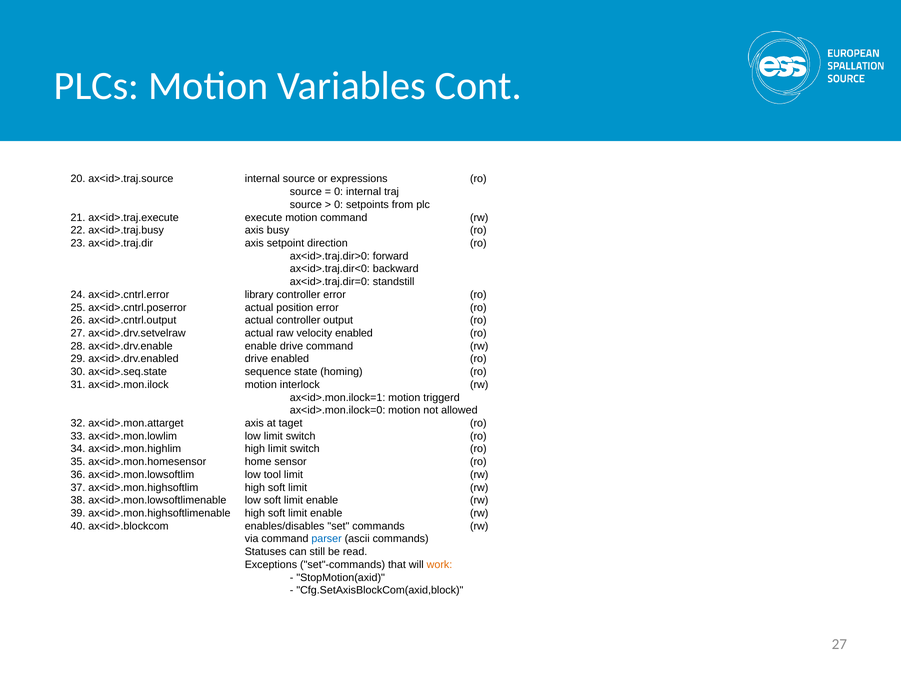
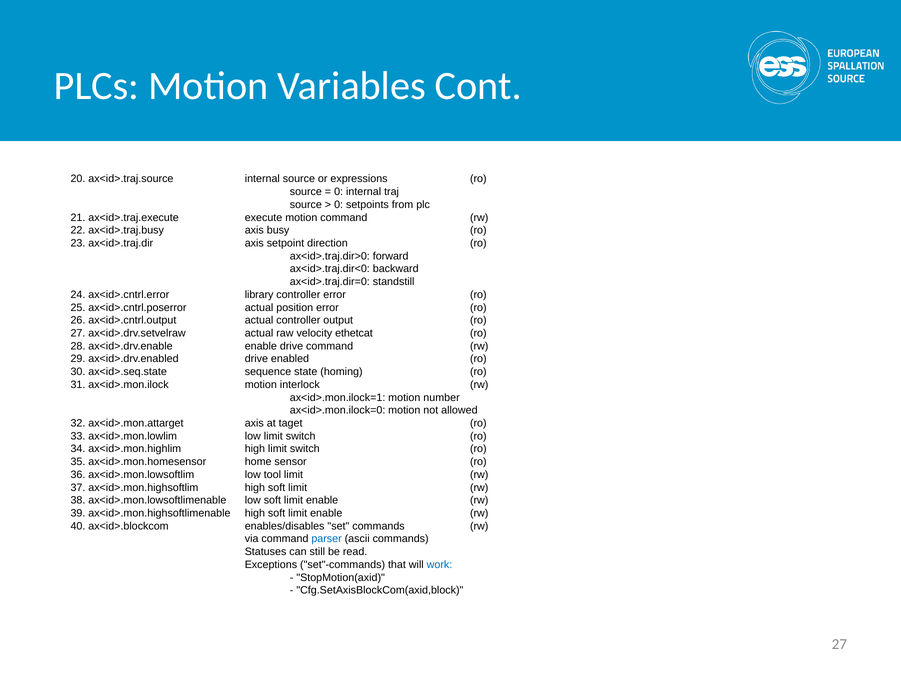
velocity enabled: enabled -> ethetcat
triggerd: triggerd -> number
work colour: orange -> blue
